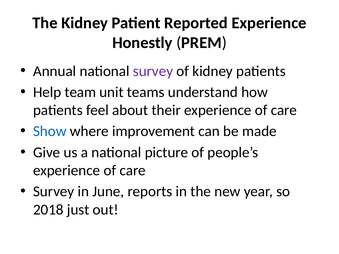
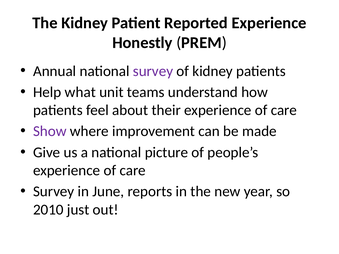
team: team -> what
Show colour: blue -> purple
2018: 2018 -> 2010
